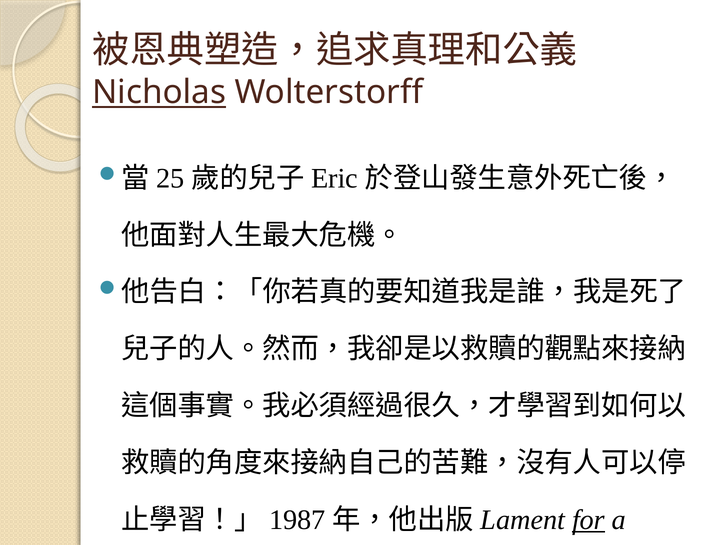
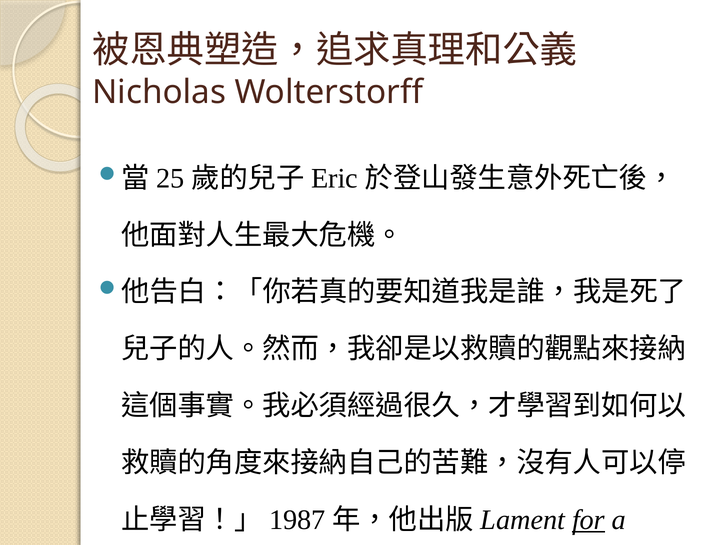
Nicholas underline: present -> none
